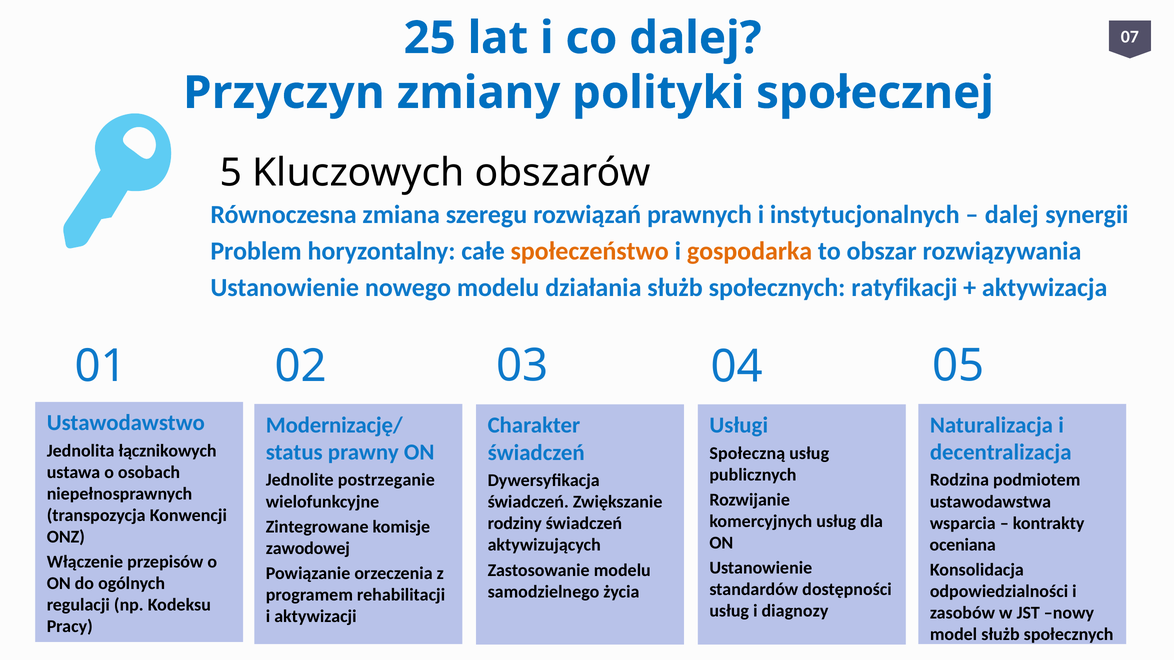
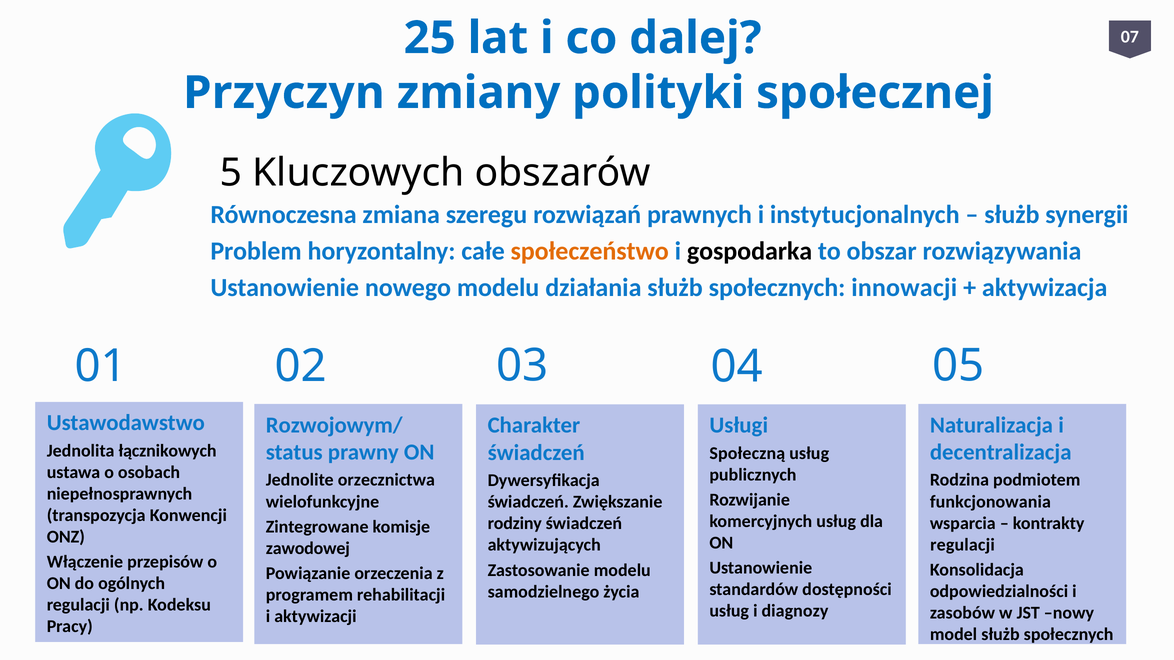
dalej at (1012, 215): dalej -> służb
gospodarka colour: orange -> black
ratyfikacji: ratyfikacji -> innowacji
Modernizację/: Modernizację/ -> Rozwojowym/
postrzeganie: postrzeganie -> orzecznictwa
ustawodawstwa: ustawodawstwa -> funkcjonowania
oceniana at (963, 545): oceniana -> regulacji
